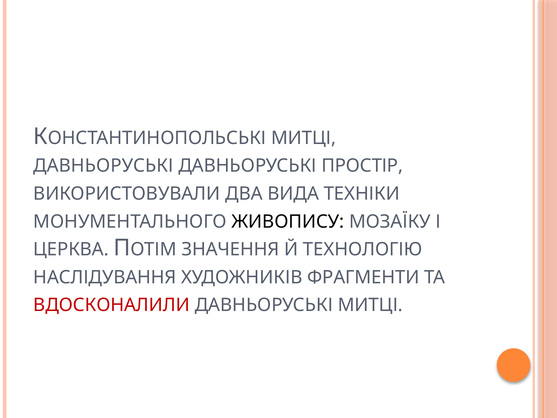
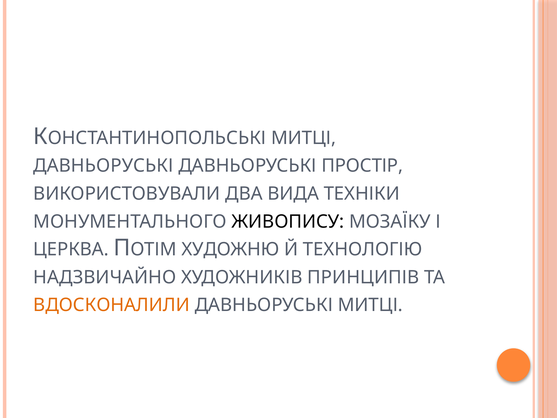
ЗНАЧЕННЯ: ЗНАЧЕННЯ -> ХУДОЖНЮ
НАСЛІДУВАННЯ: НАСЛІДУВАННЯ -> НАДЗВИЧАЙНО
ФРАГМЕНТИ: ФРАГМЕНТИ -> ПРИНЦИПІВ
ВДОСКОНАЛИЛИ colour: red -> orange
